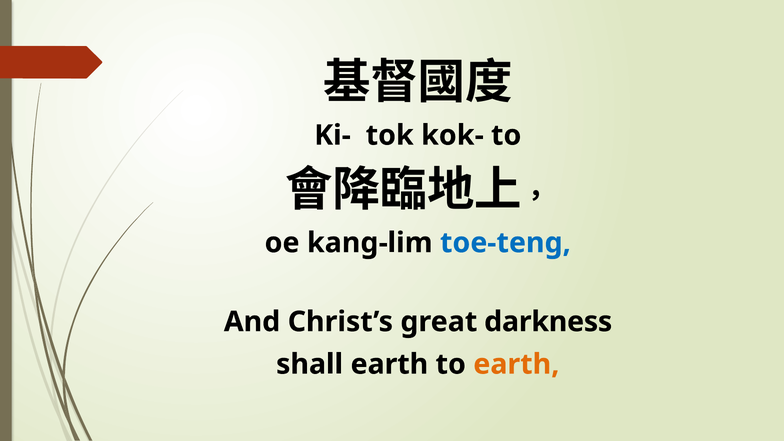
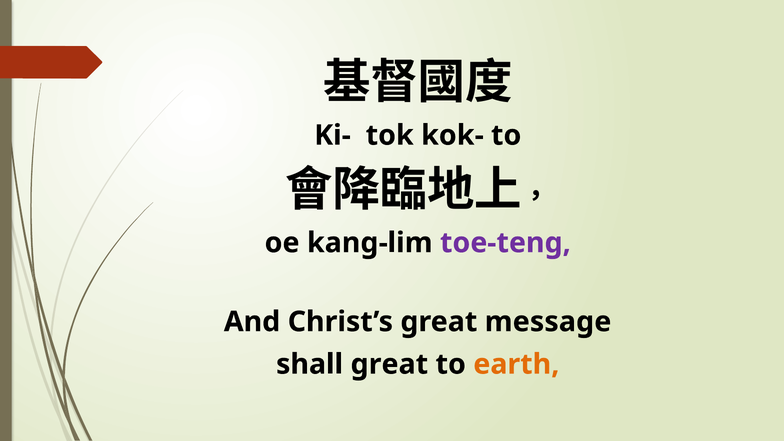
toe-teng colour: blue -> purple
darkness: darkness -> message
shall earth: earth -> great
